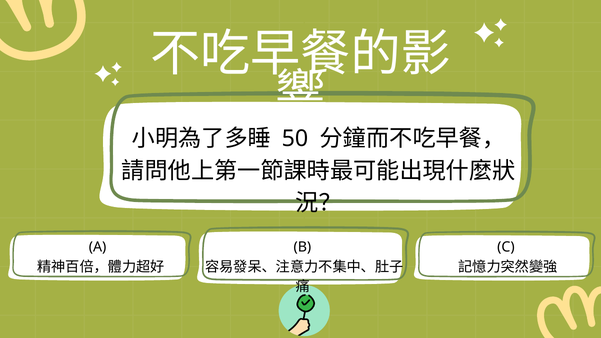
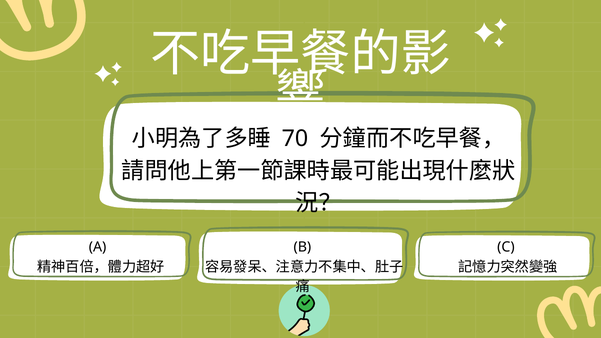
50: 50 -> 70
